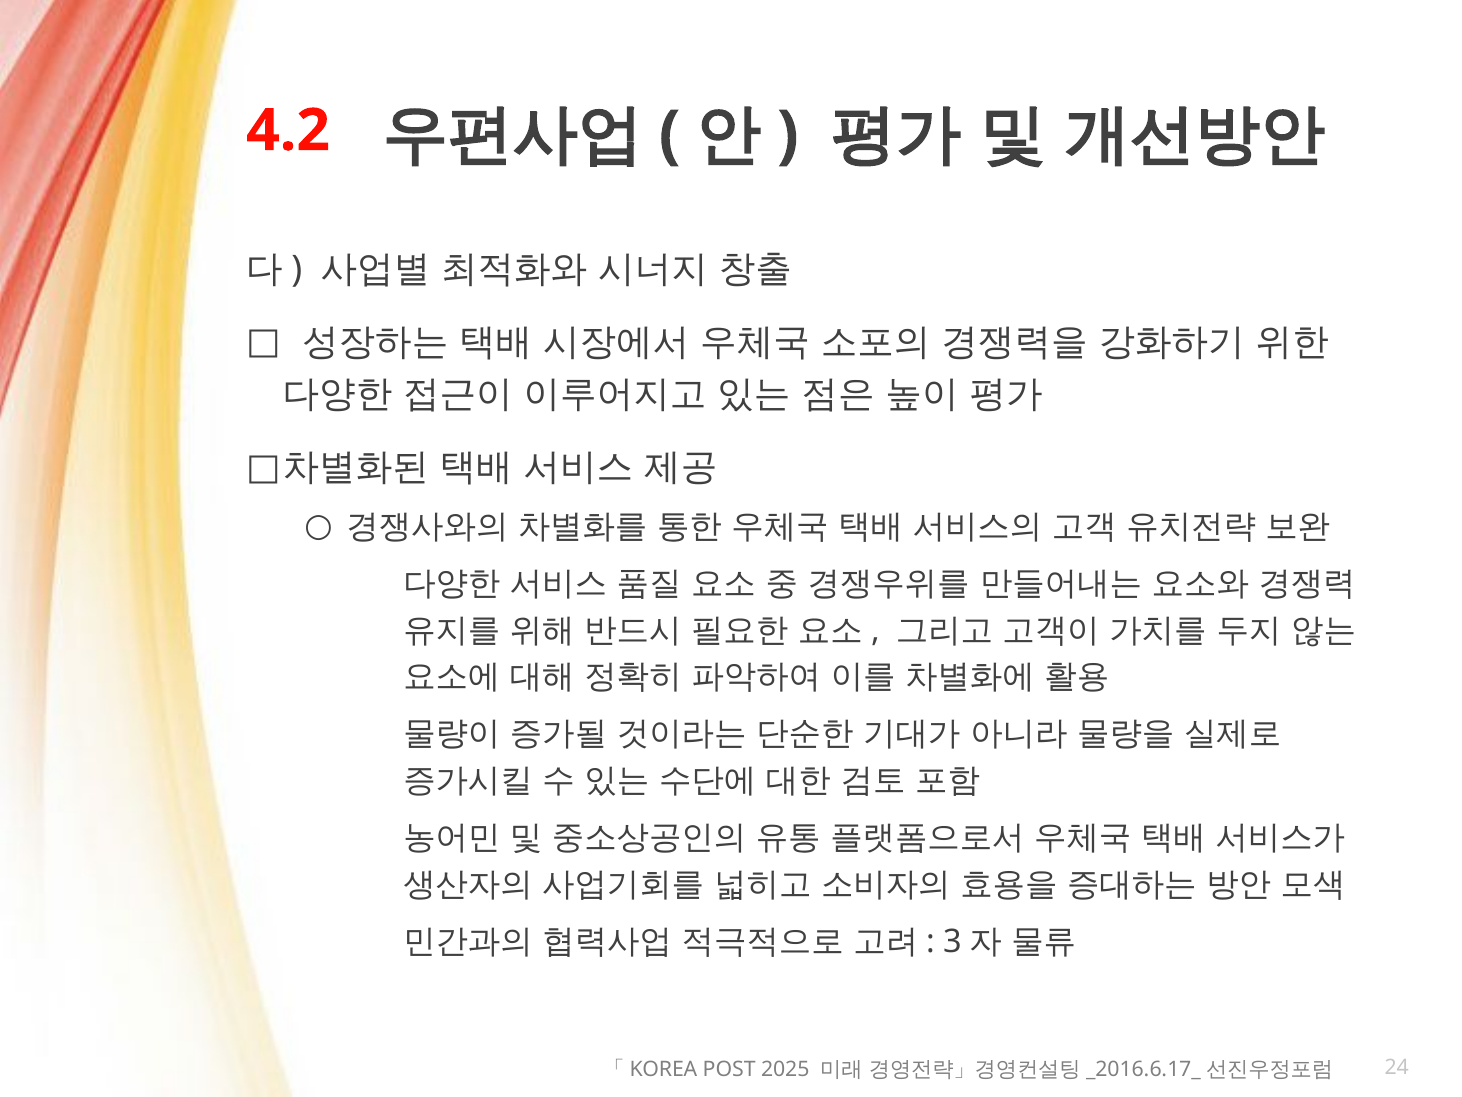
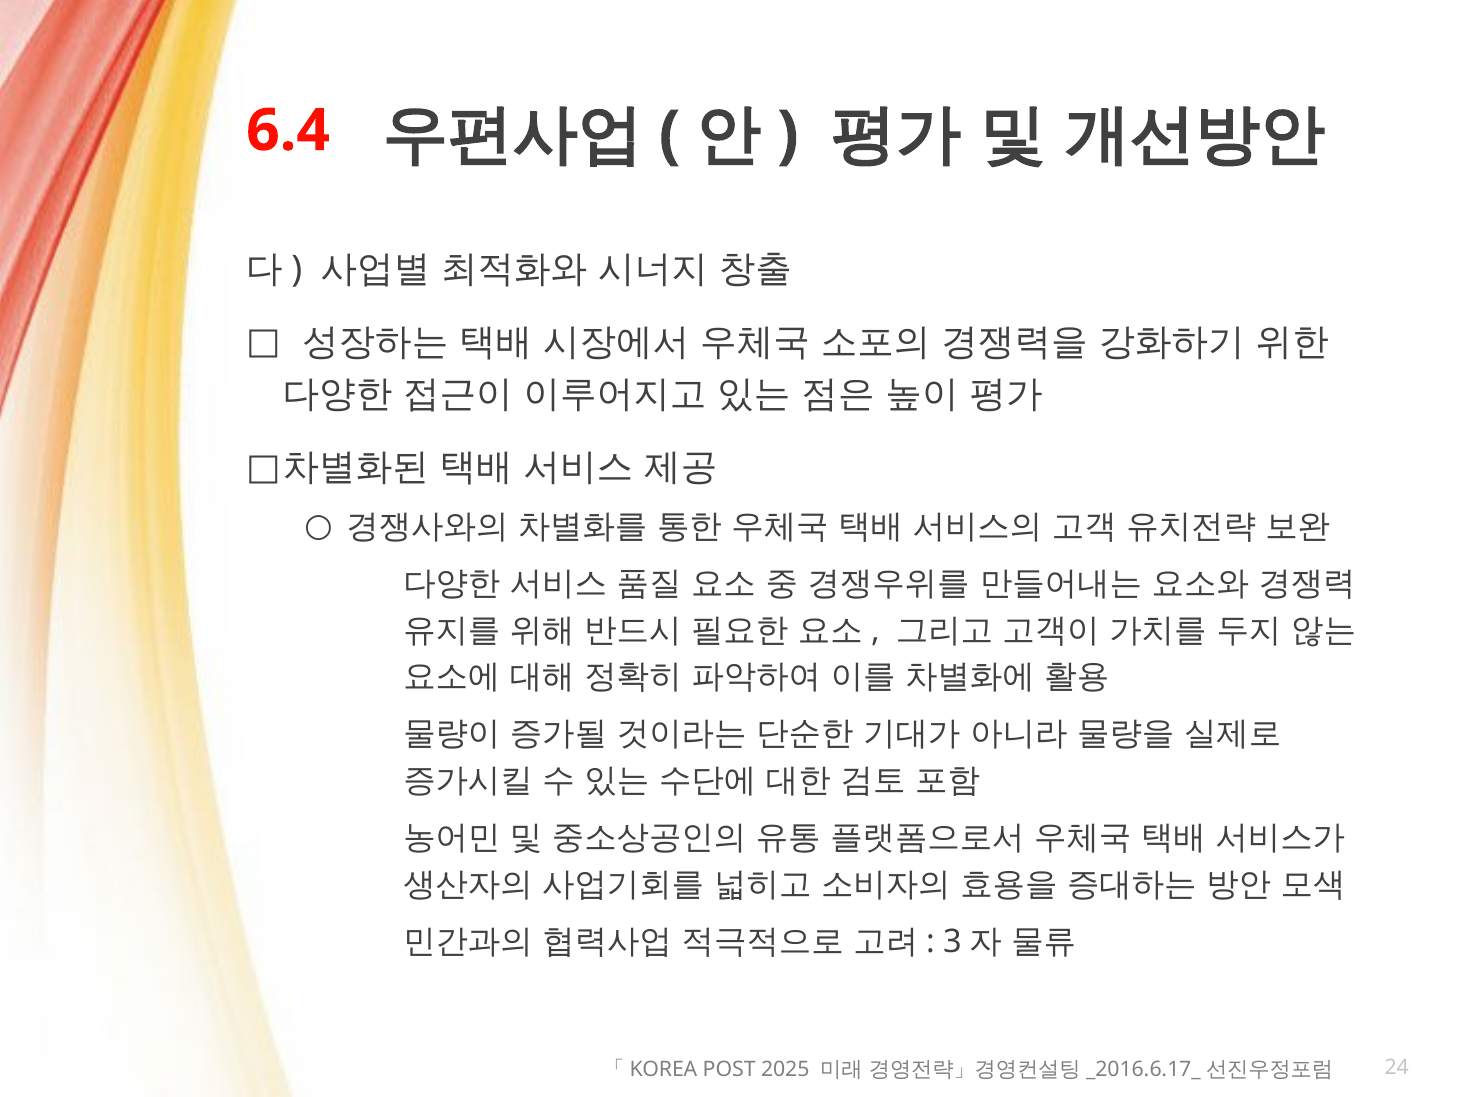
4.2: 4.2 -> 6.4
